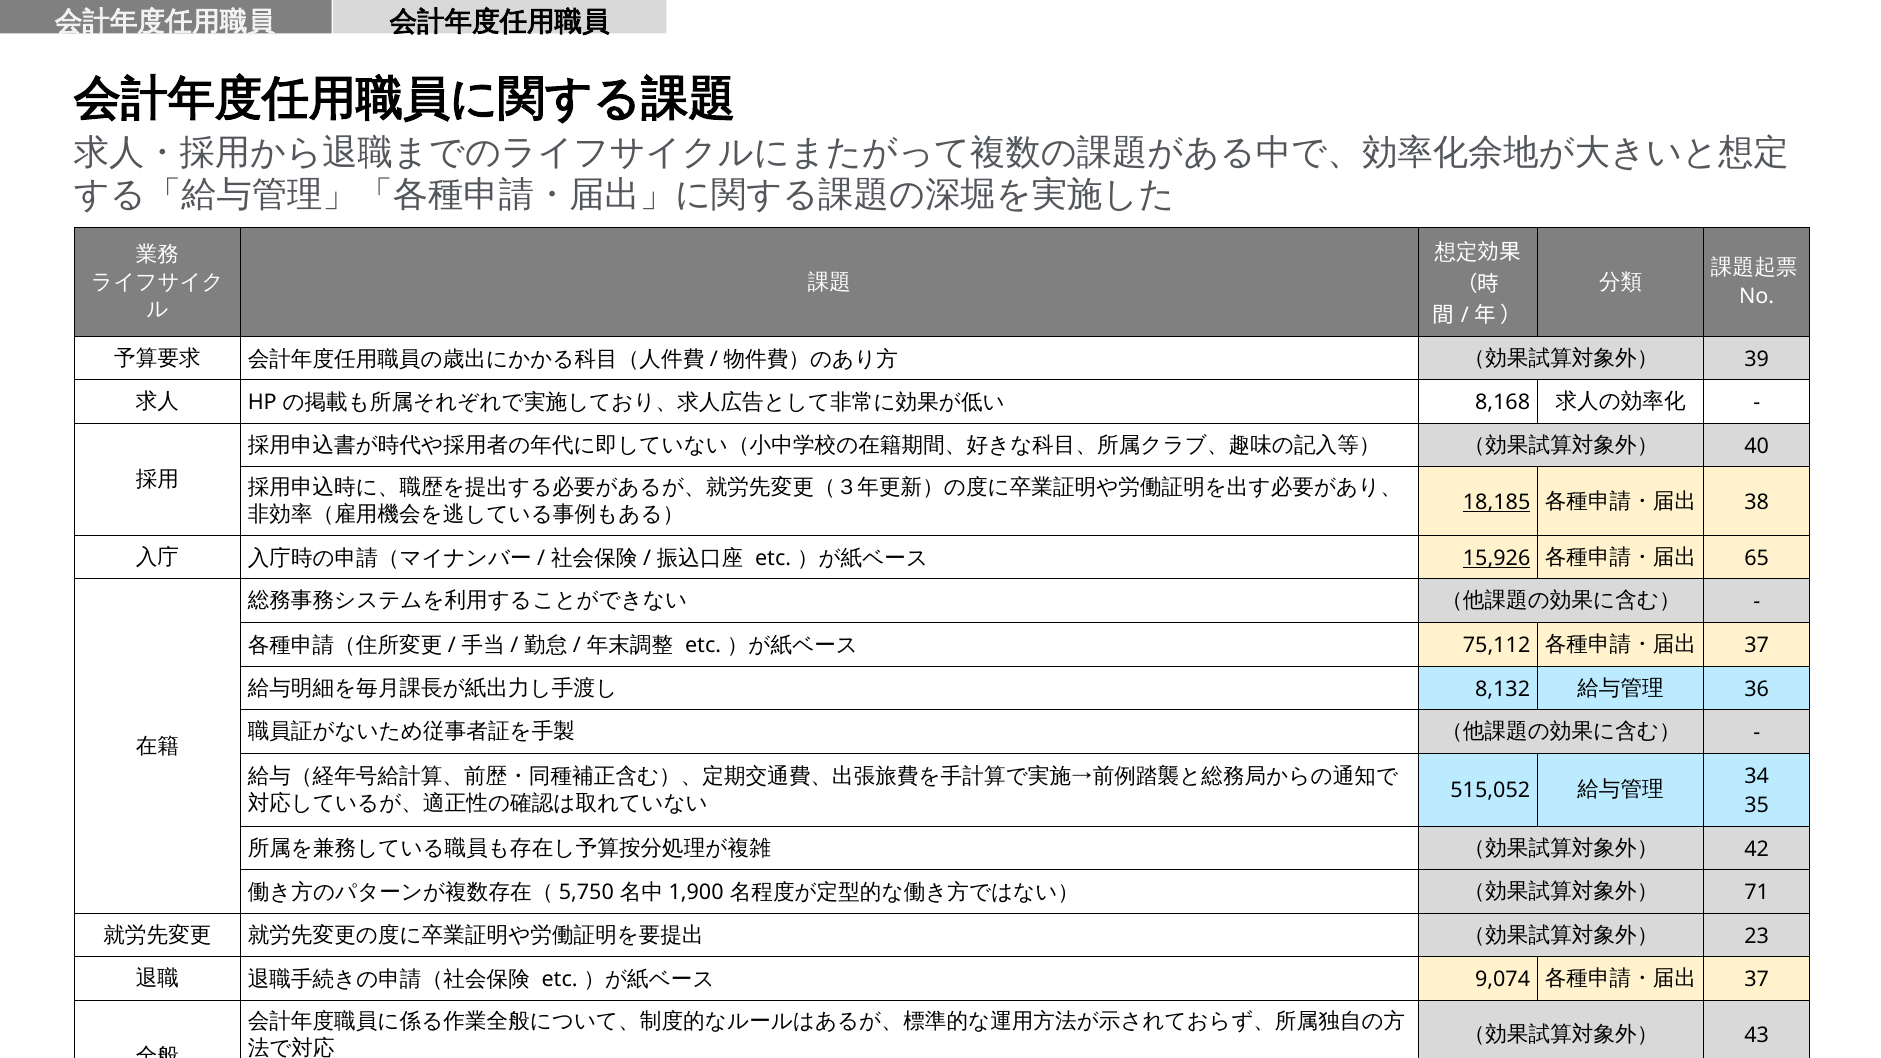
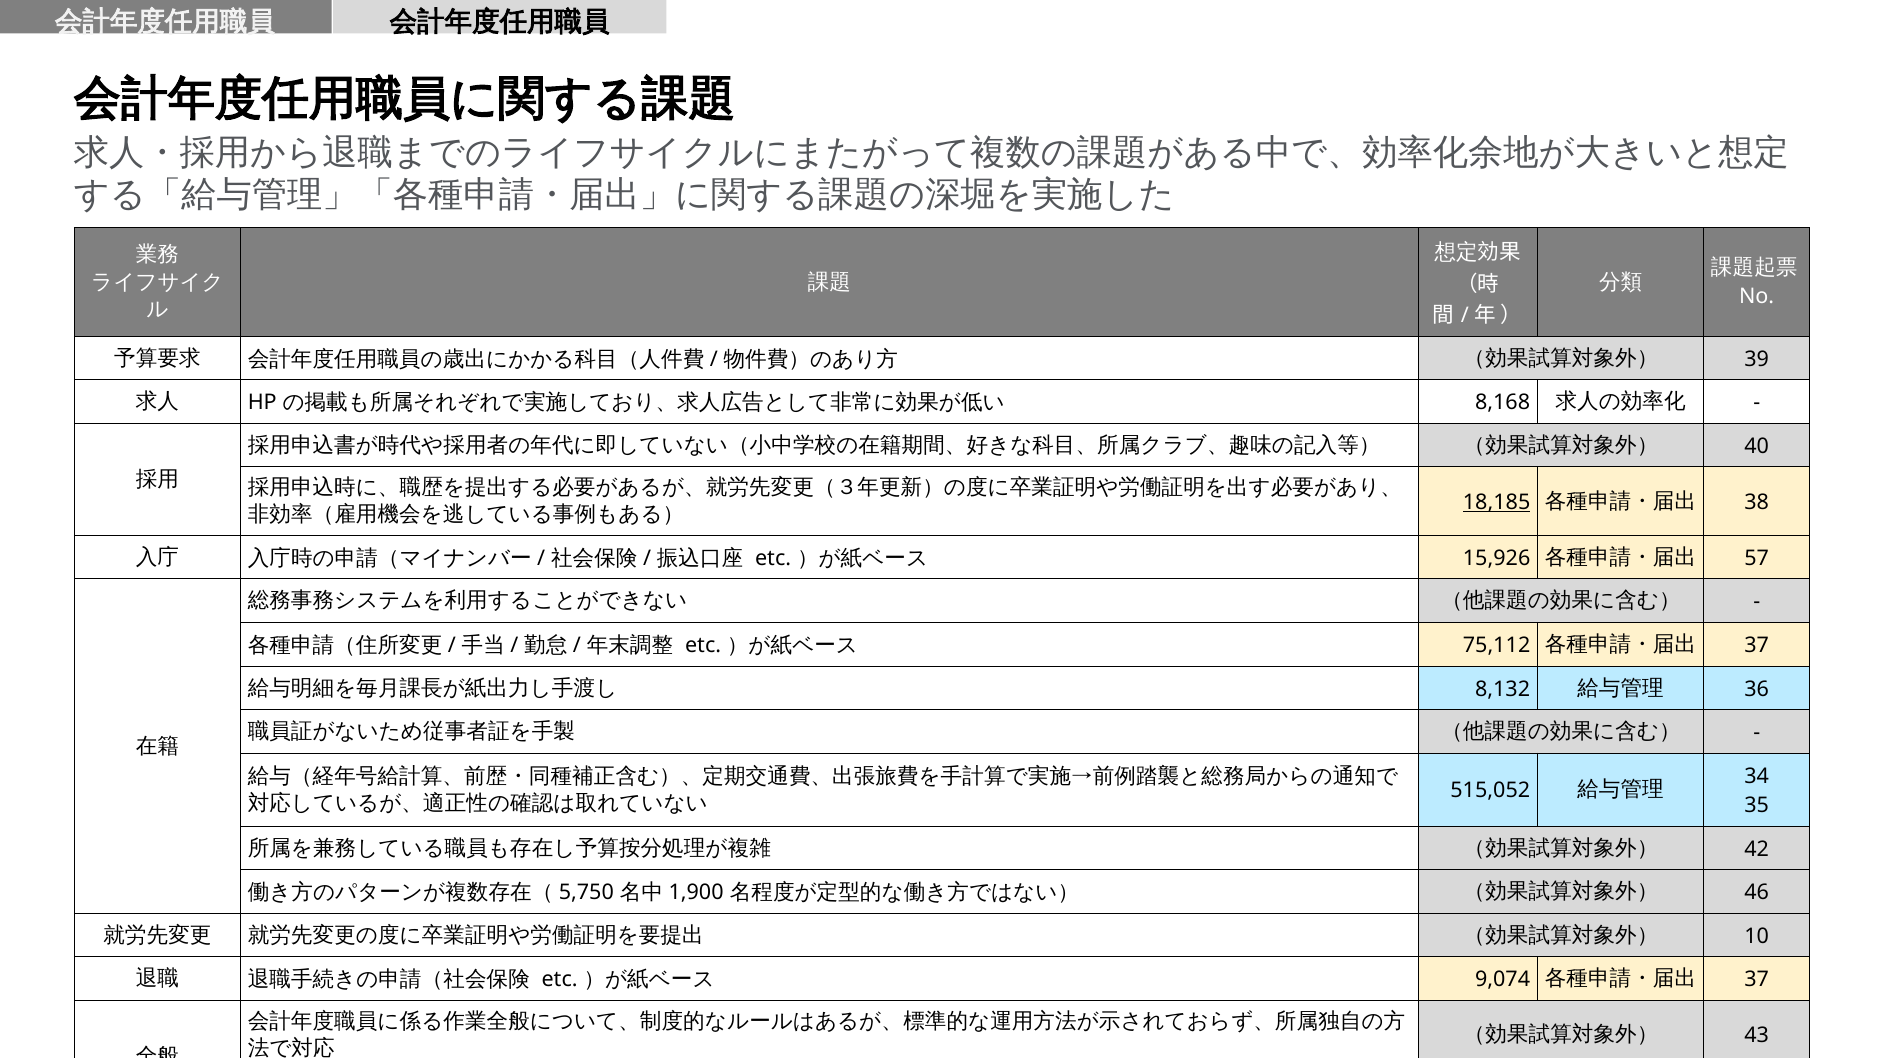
15,926 underline: present -> none
65: 65 -> 57
71: 71 -> 46
23: 23 -> 10
